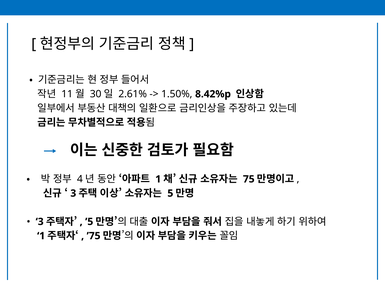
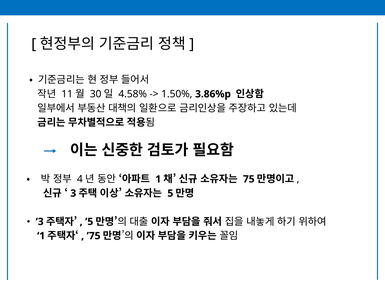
2.61%: 2.61% -> 4.58%
8.42%p: 8.42%p -> 3.86%p
